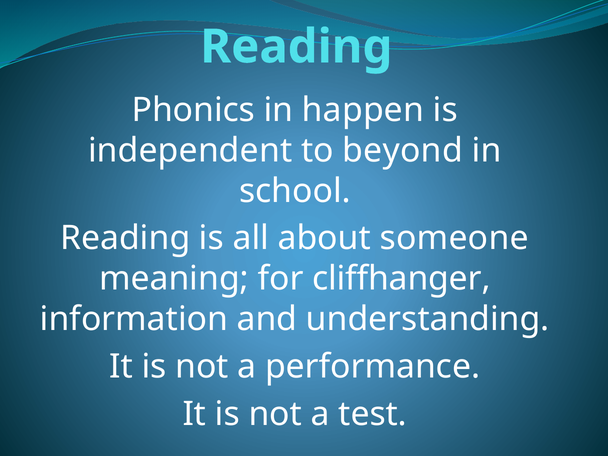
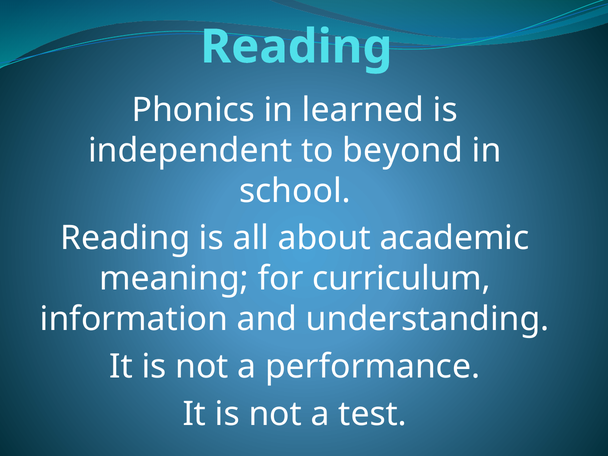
happen: happen -> learned
someone: someone -> academic
cliffhanger: cliffhanger -> curriculum
